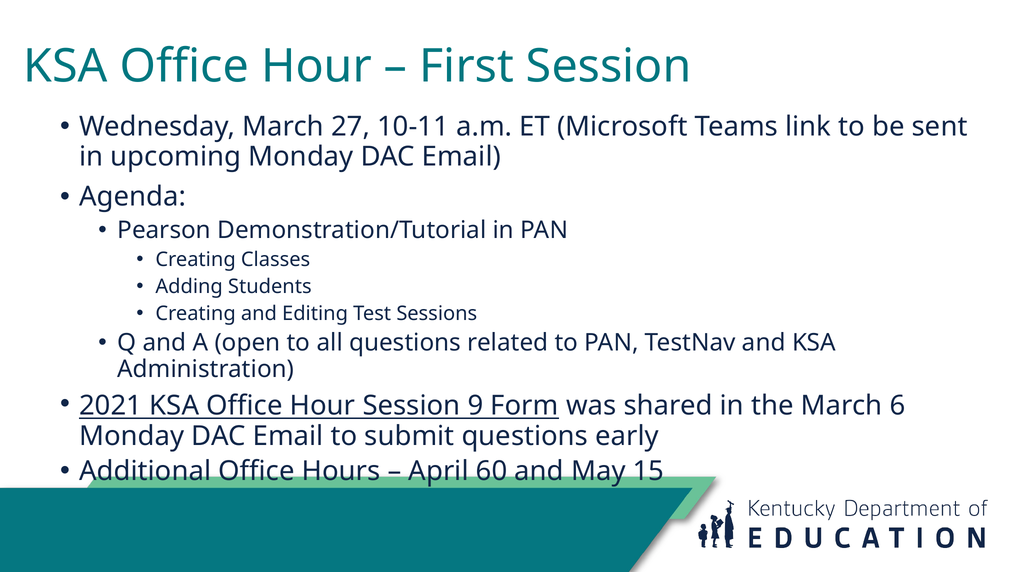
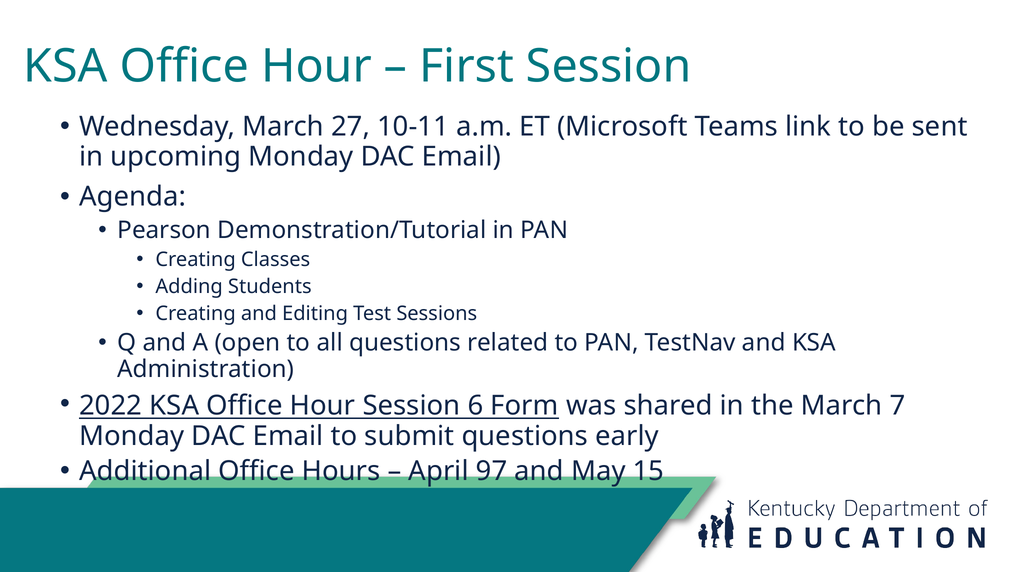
2021: 2021 -> 2022
9: 9 -> 6
6: 6 -> 7
60: 60 -> 97
